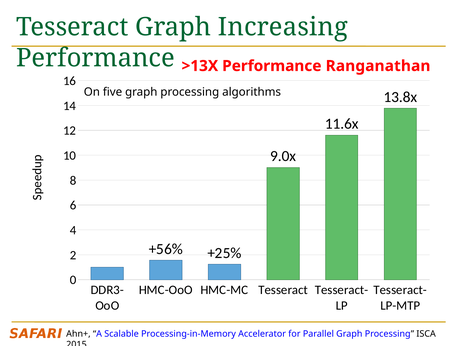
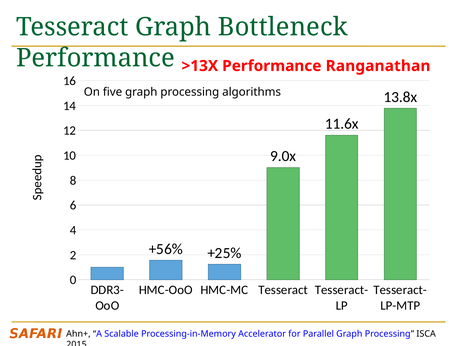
Increasing: Increasing -> Bottleneck
